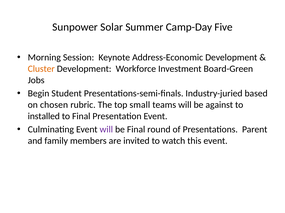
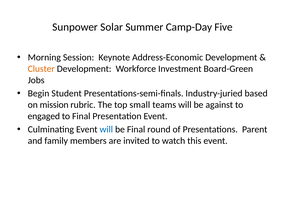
chosen: chosen -> mission
installed: installed -> engaged
will at (106, 130) colour: purple -> blue
